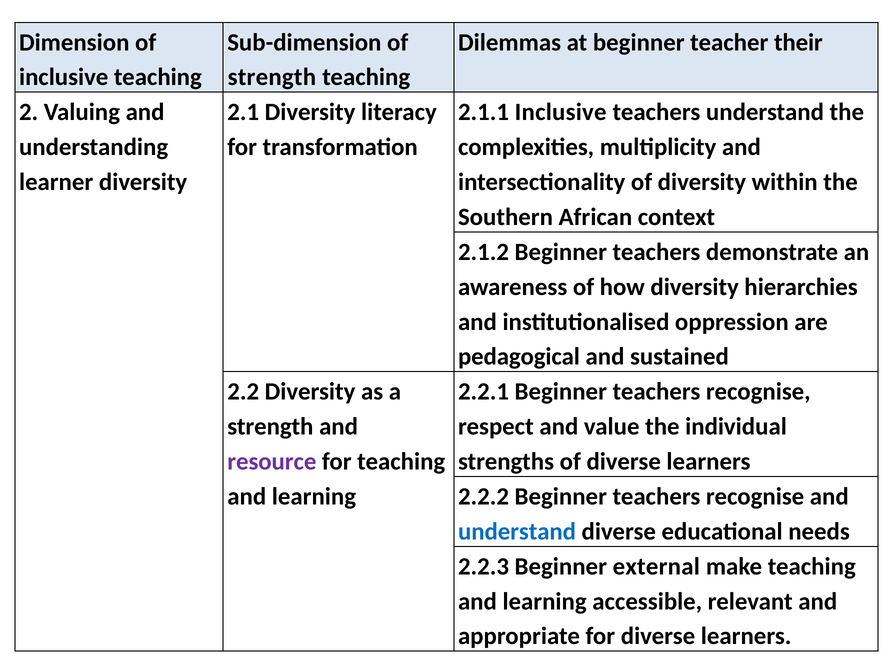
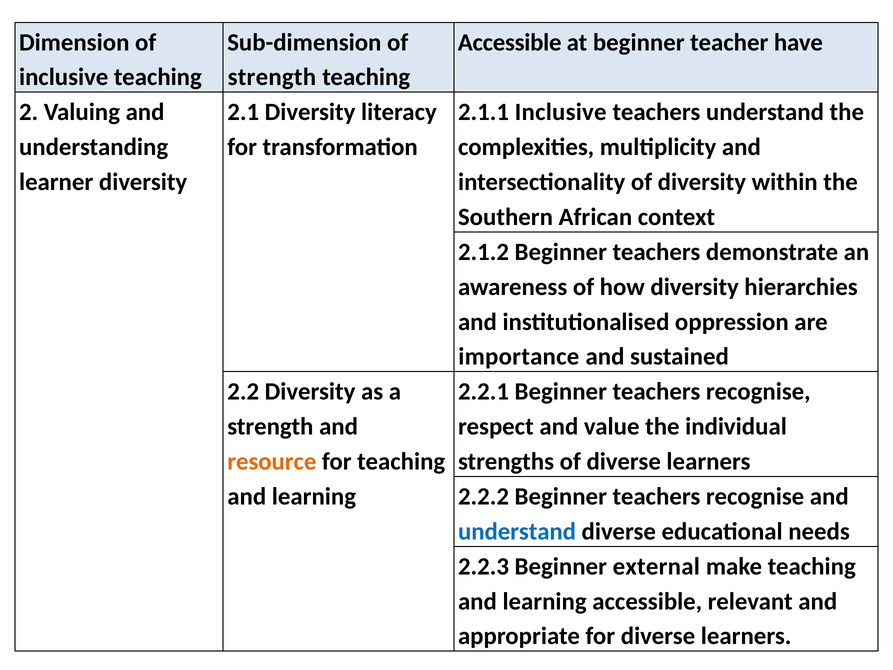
Dilemmas at (510, 42): Dilemmas -> Accessible
their: their -> have
pedagogical: pedagogical -> importance
resource colour: purple -> orange
